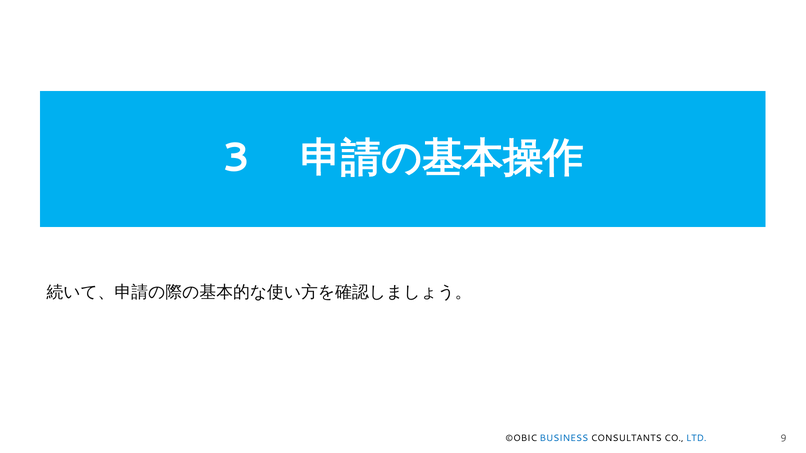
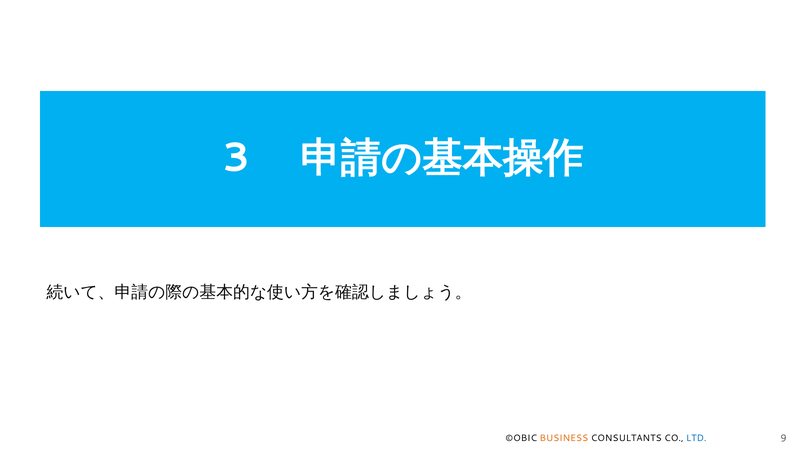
BUSINESS colour: blue -> orange
